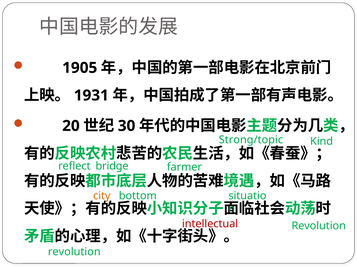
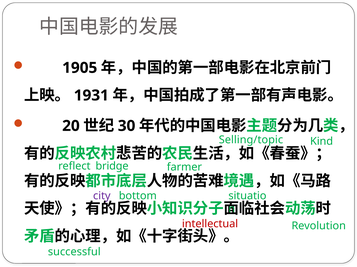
Strong/topic: Strong/topic -> Selling/topic
city colour: orange -> purple
revolution at (74, 253): revolution -> successful
